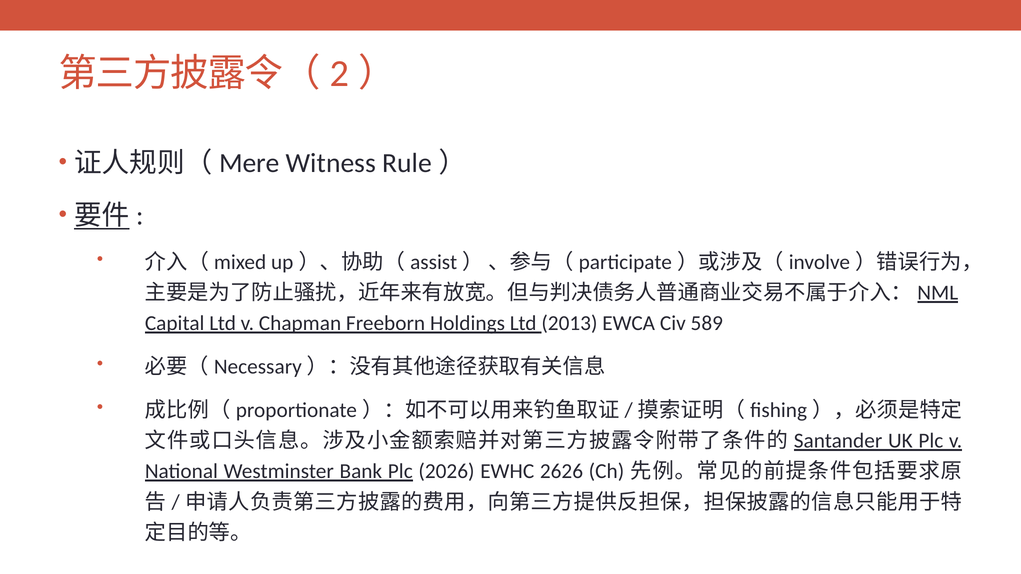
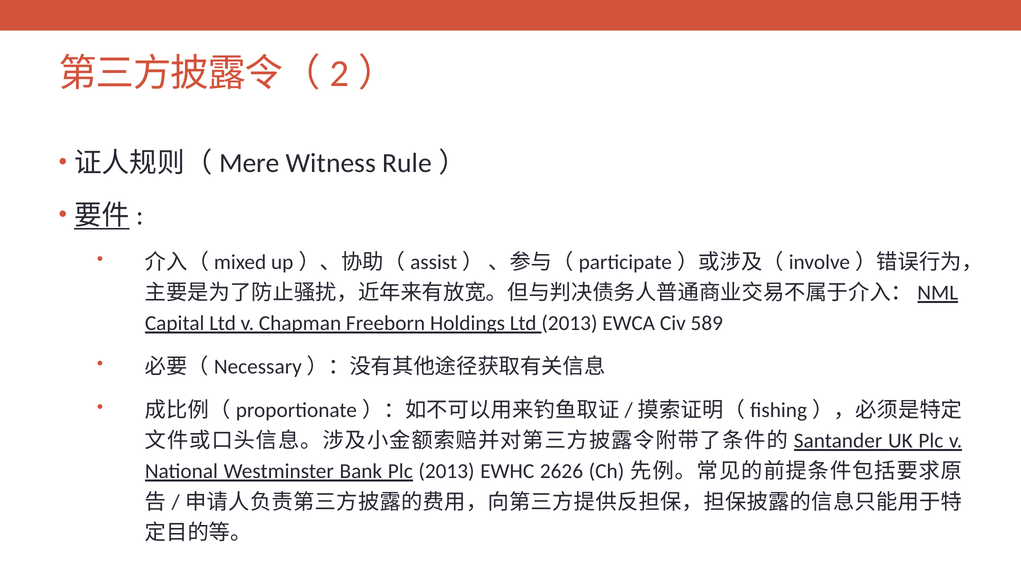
Plc 2026: 2026 -> 2013
